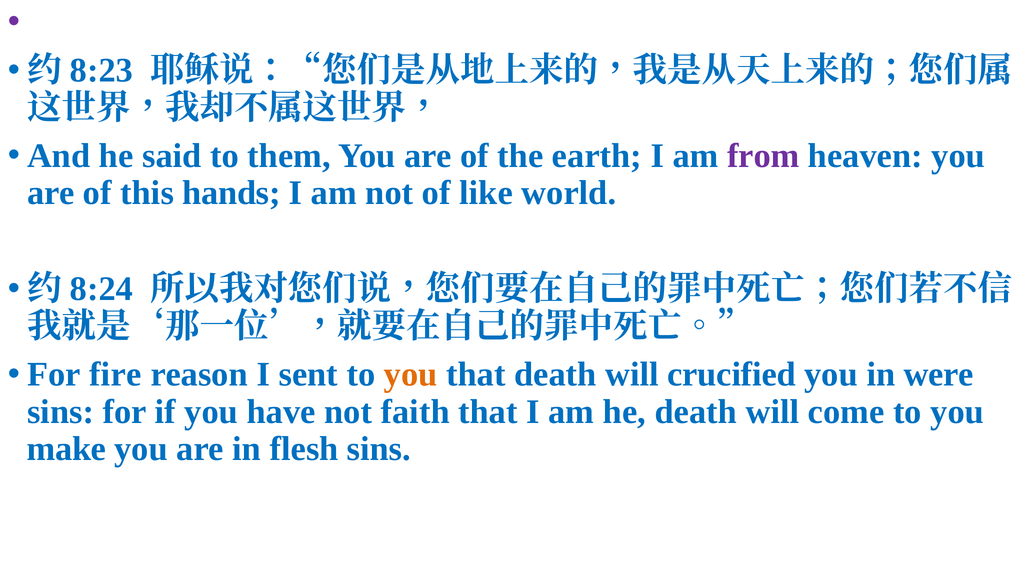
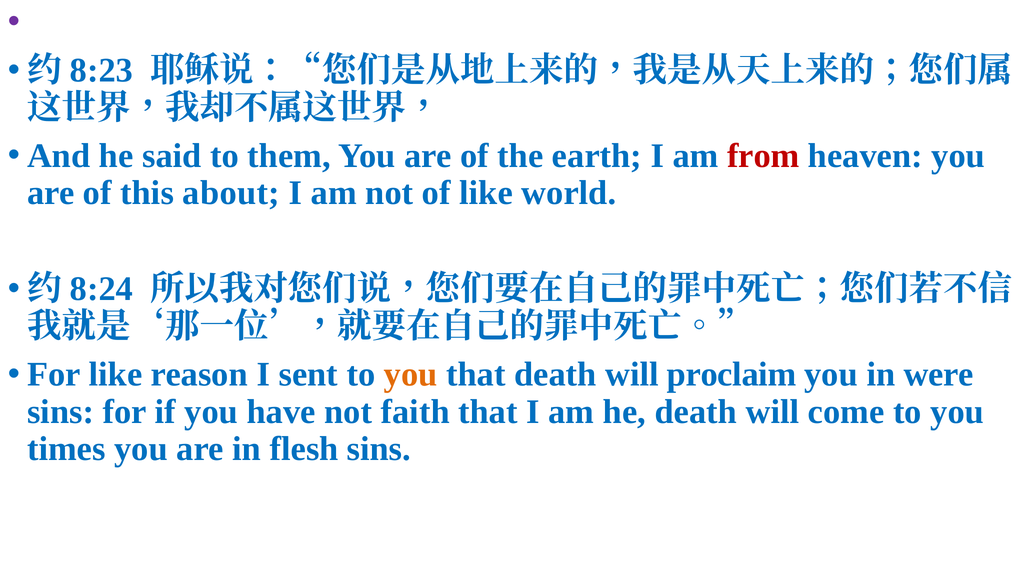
from colour: purple -> red
hands: hands -> about
For fire: fire -> like
crucified: crucified -> proclaim
make: make -> times
